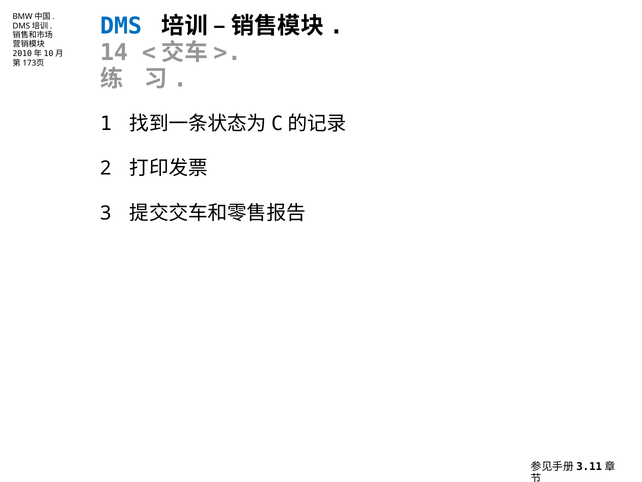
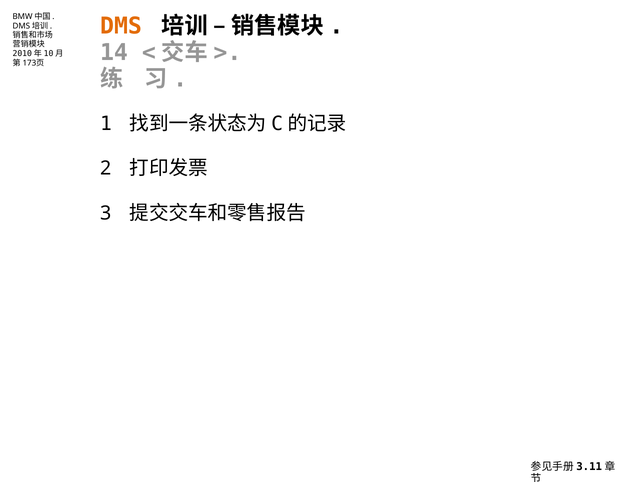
DMS colour: blue -> orange
